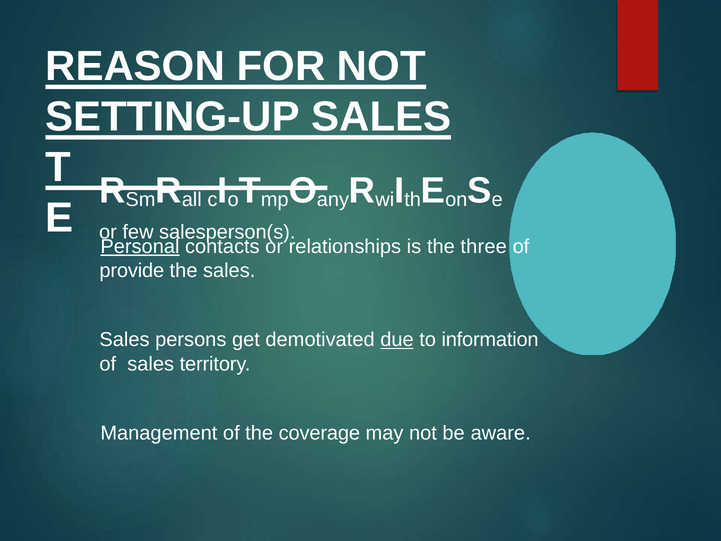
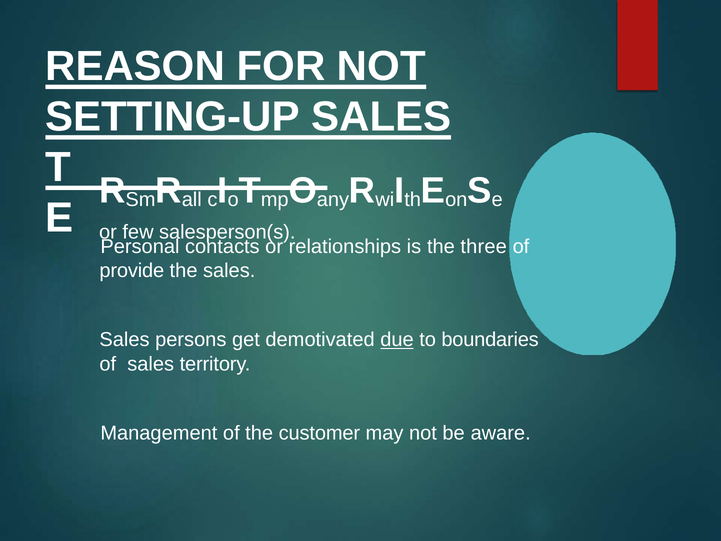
Personal underline: present -> none
information: information -> boundaries
coverage: coverage -> customer
